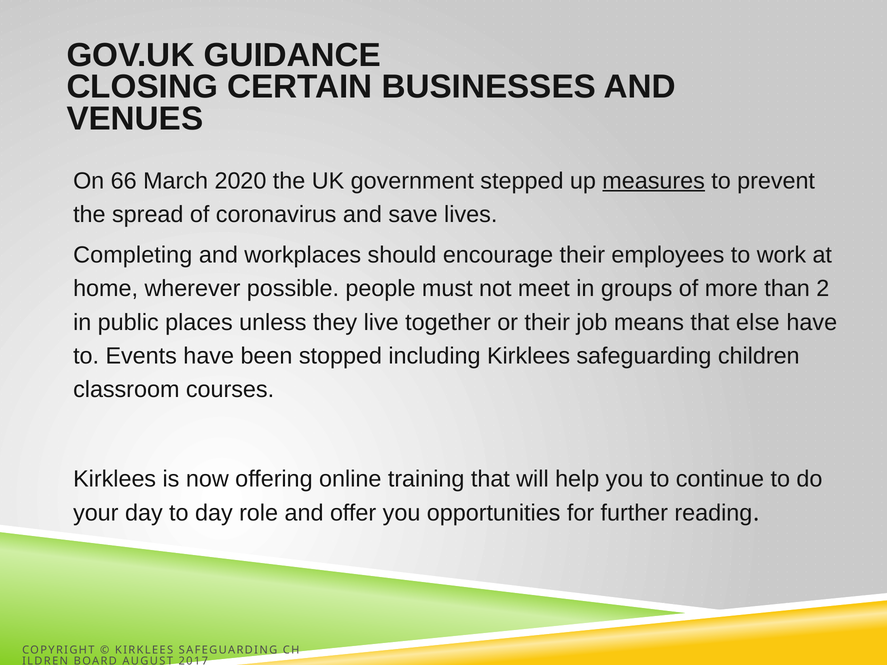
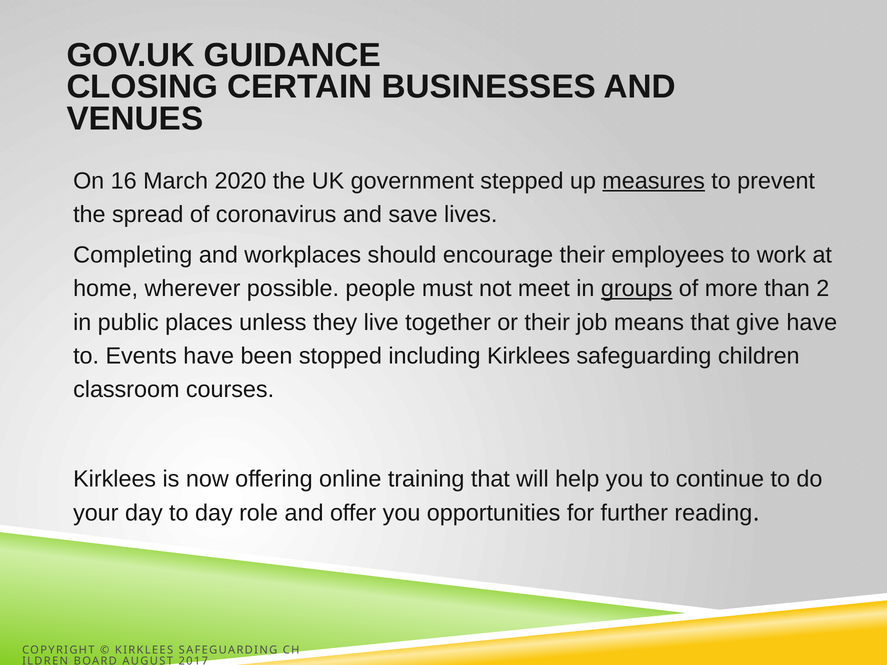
66: 66 -> 16
groups underline: none -> present
else: else -> give
